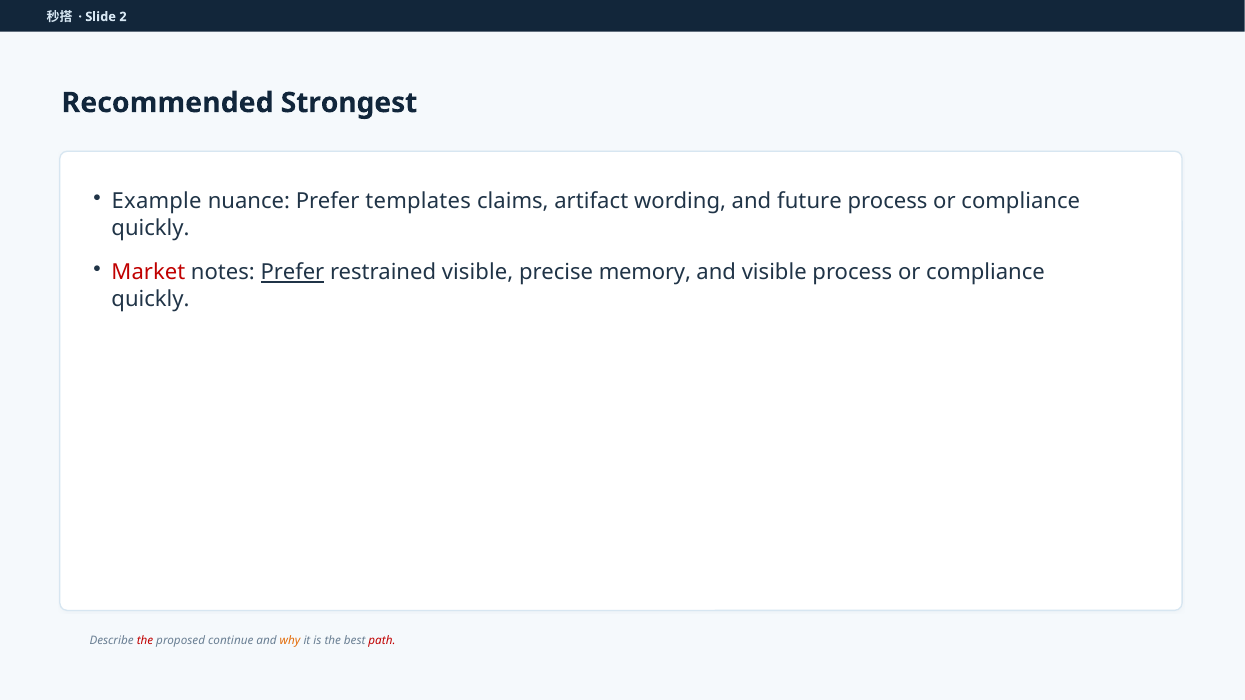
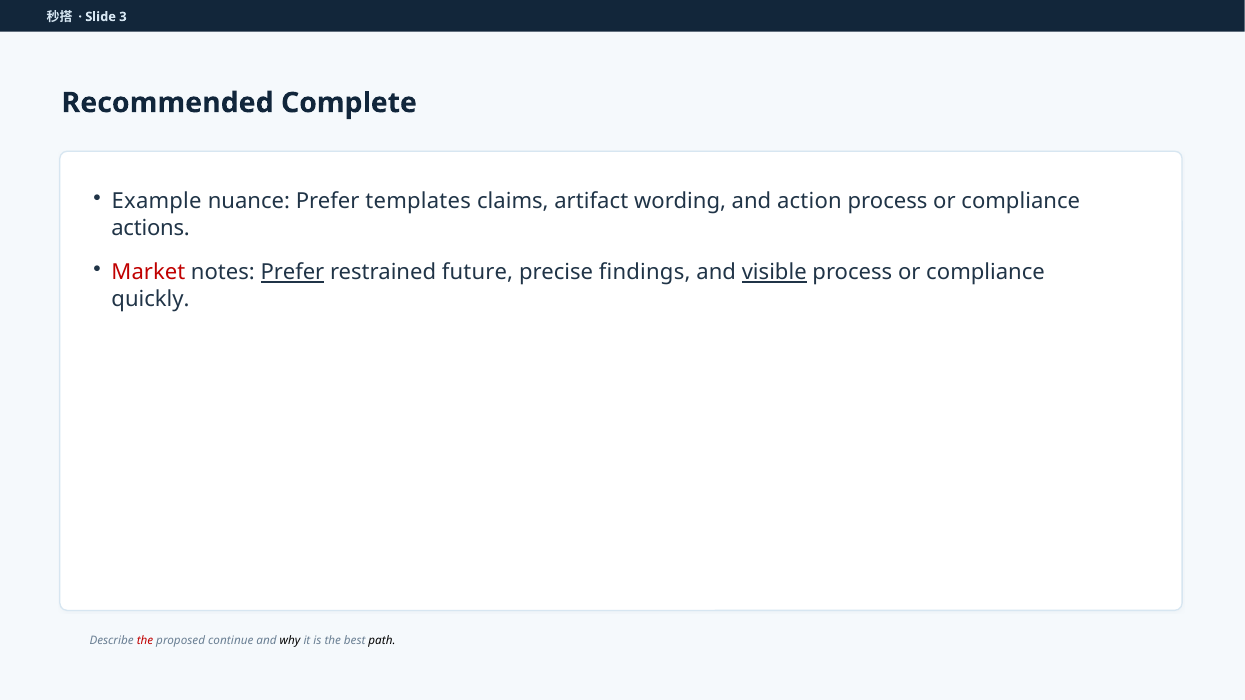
2: 2 -> 3
Strongest: Strongest -> Complete
future: future -> action
quickly at (151, 228): quickly -> actions
restrained visible: visible -> future
memory: memory -> findings
visible at (774, 273) underline: none -> present
why colour: orange -> black
path colour: red -> black
